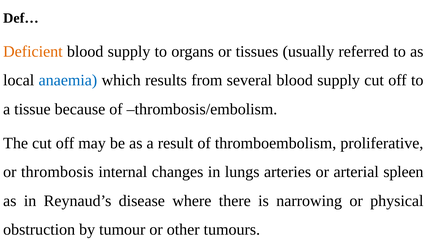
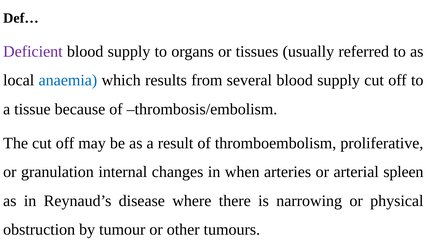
Deficient colour: orange -> purple
thrombosis: thrombosis -> granulation
lungs: lungs -> when
